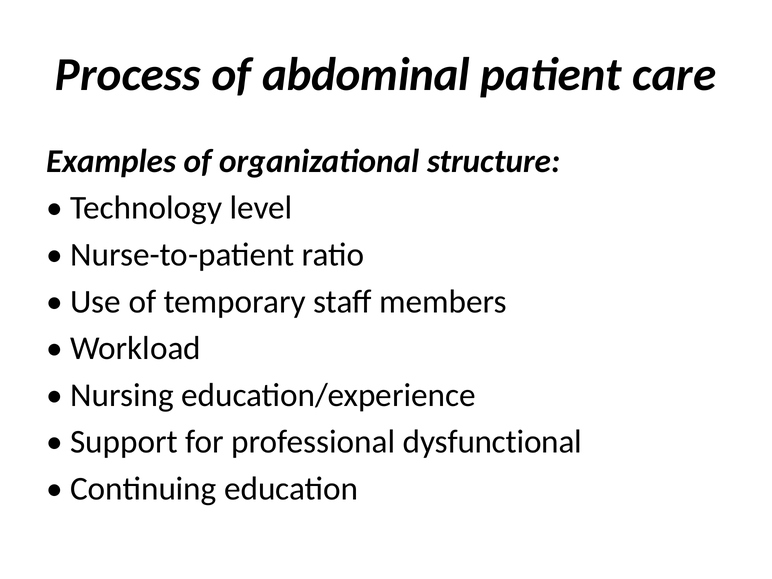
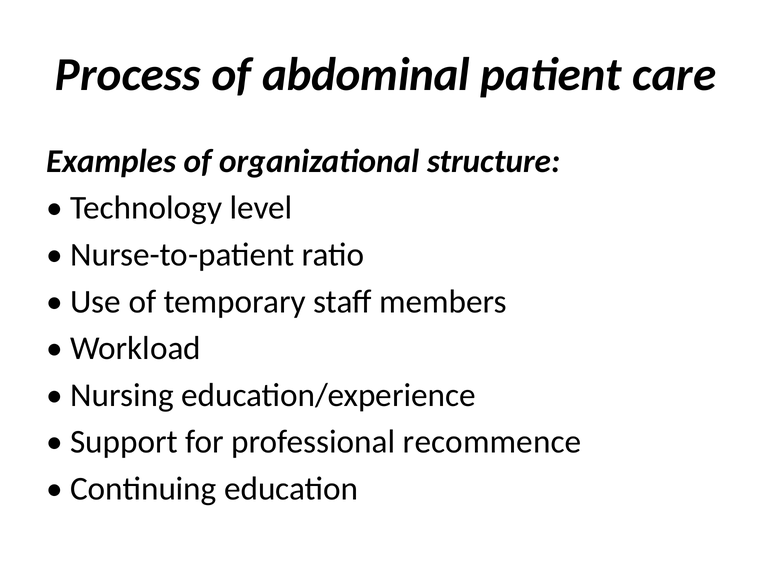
dysfunctional: dysfunctional -> recommence
